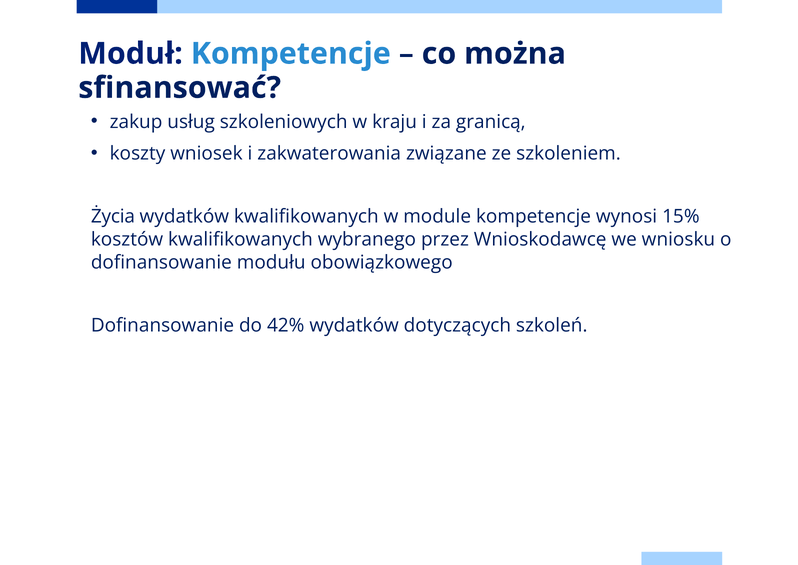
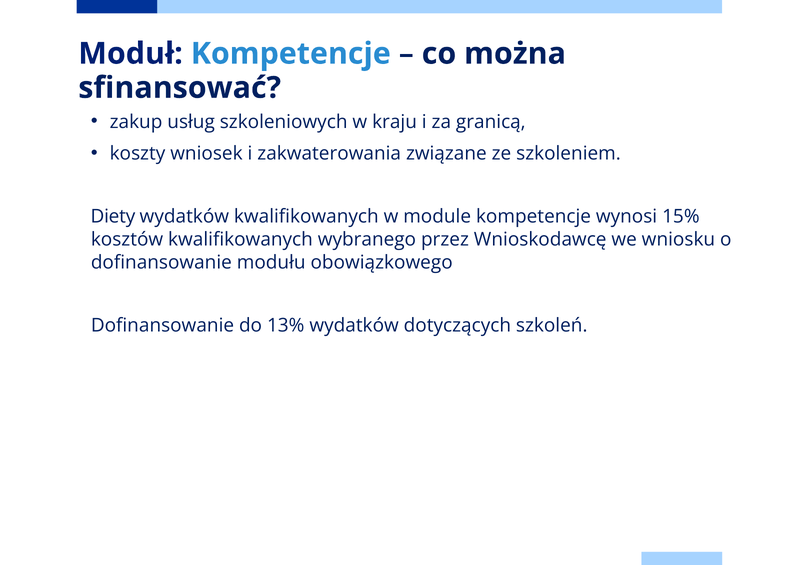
Życia: Życia -> Diety
42%: 42% -> 13%
